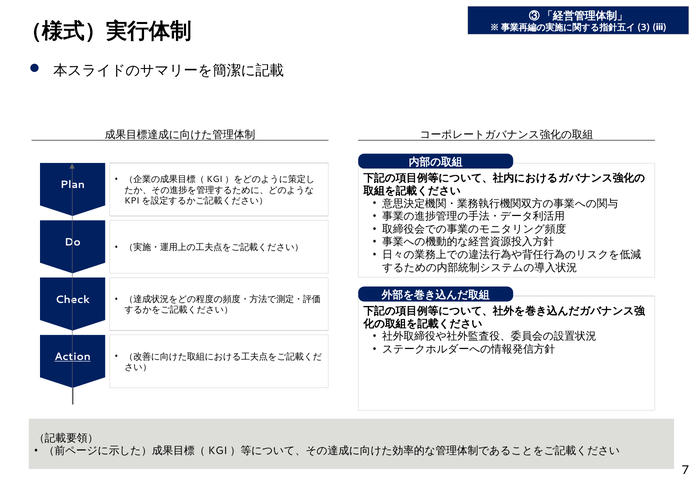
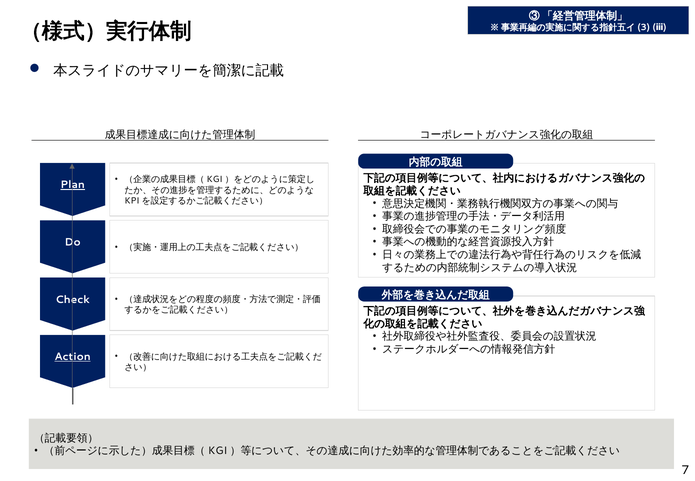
Plan underline: none -> present
